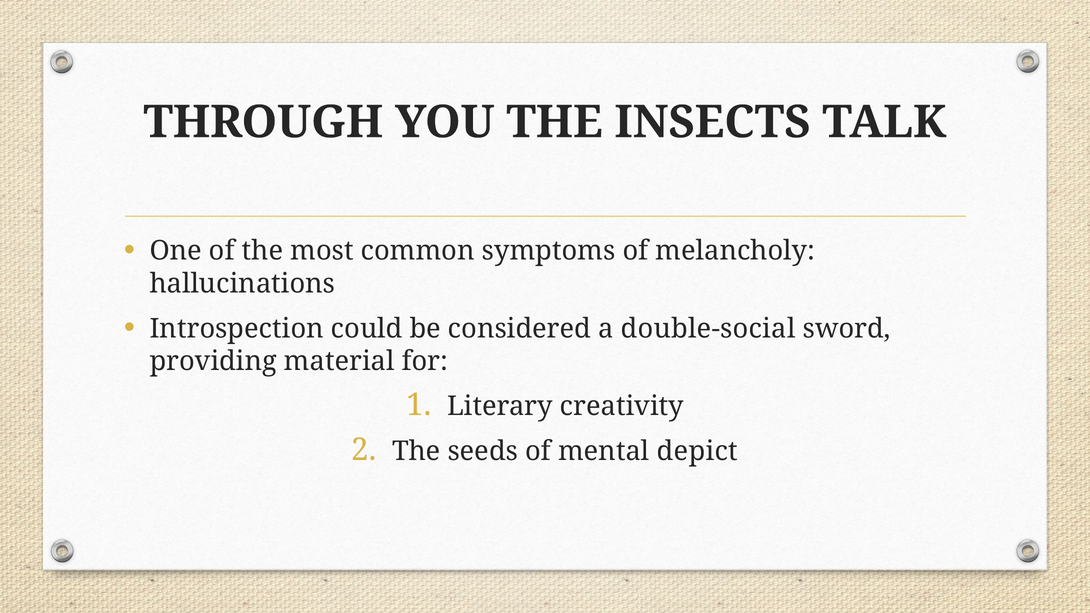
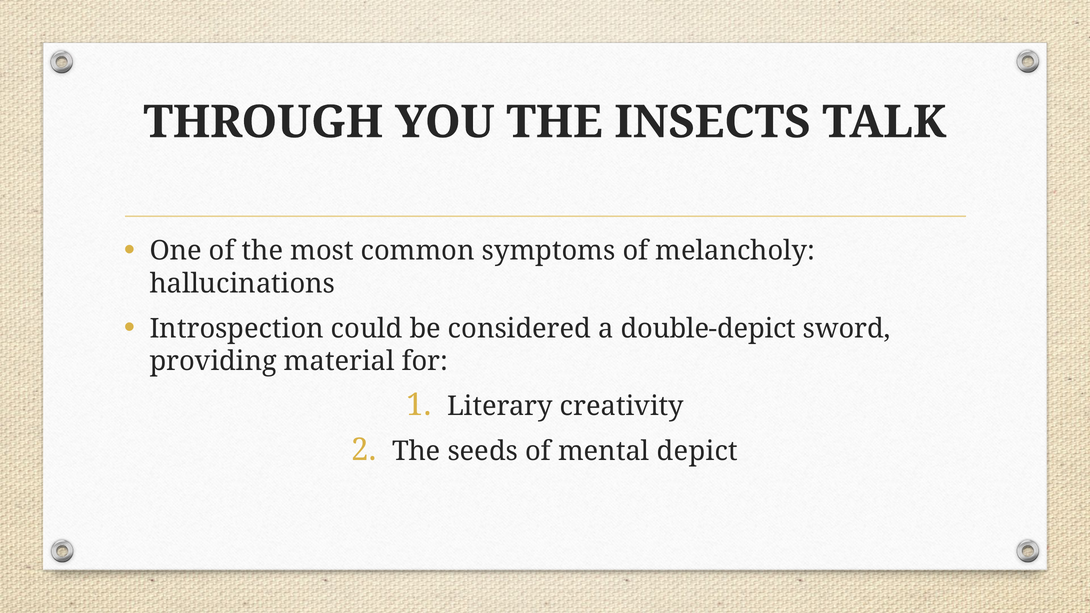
double-social: double-social -> double-depict
